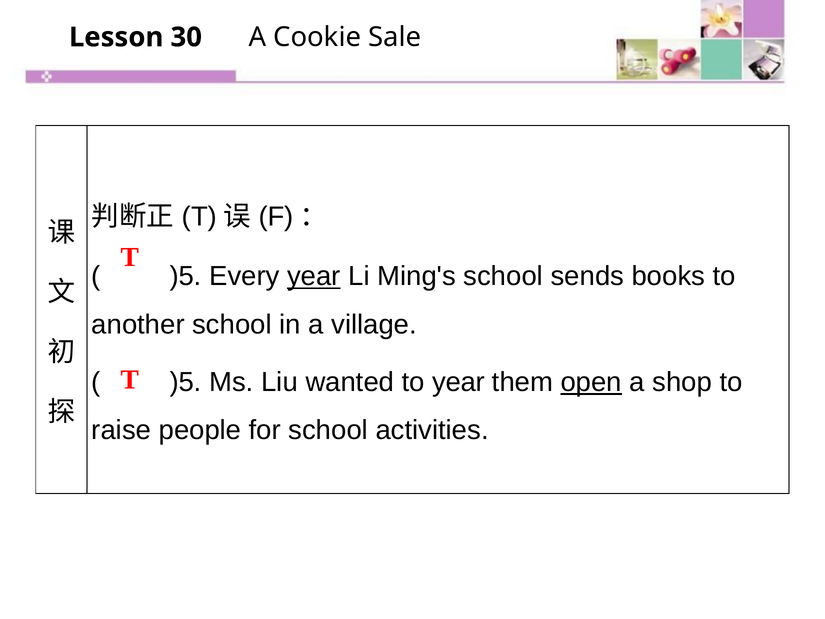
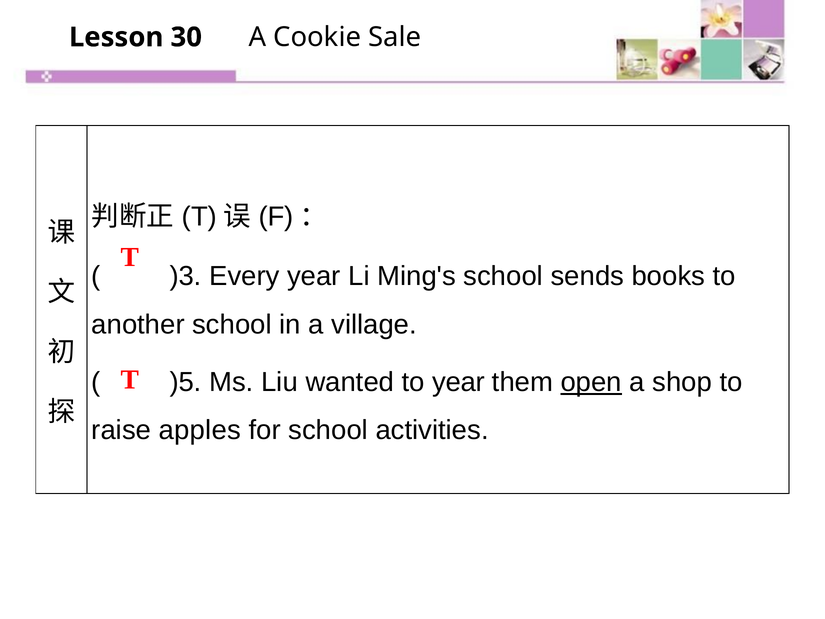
)5 at (186, 276): )5 -> )3
year at (314, 276) underline: present -> none
people: people -> apples
